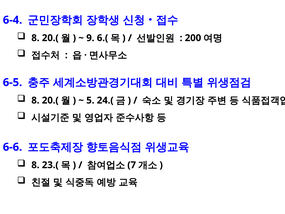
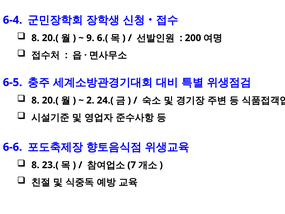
5: 5 -> 2
